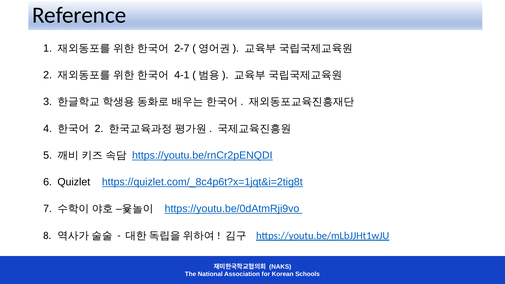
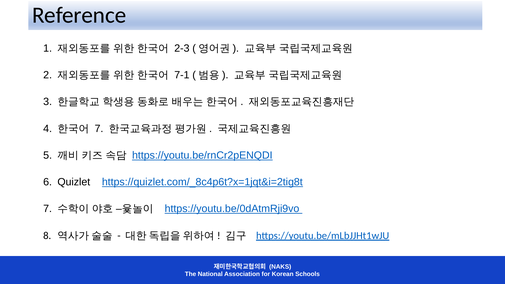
2-7: 2-7 -> 2-3
4-1: 4-1 -> 7-1
2 at (99, 129): 2 -> 7
